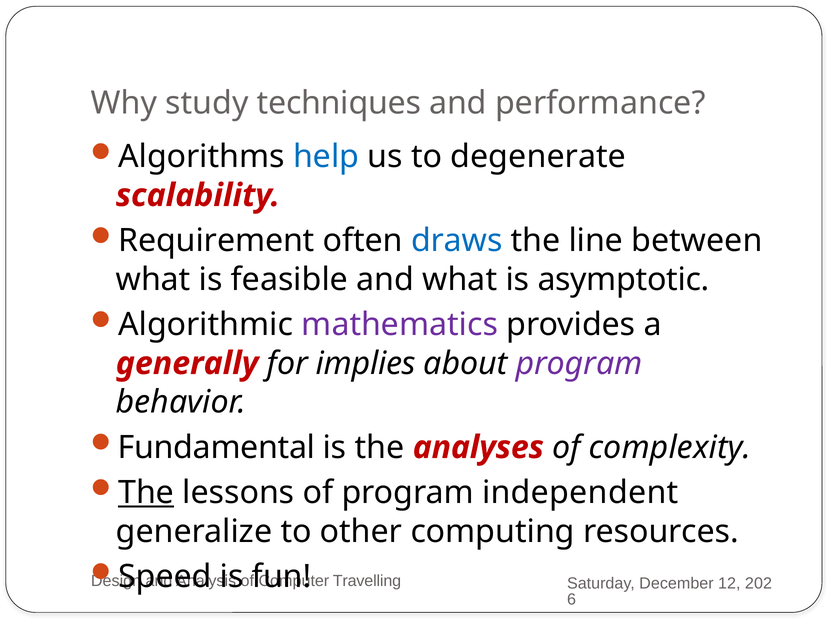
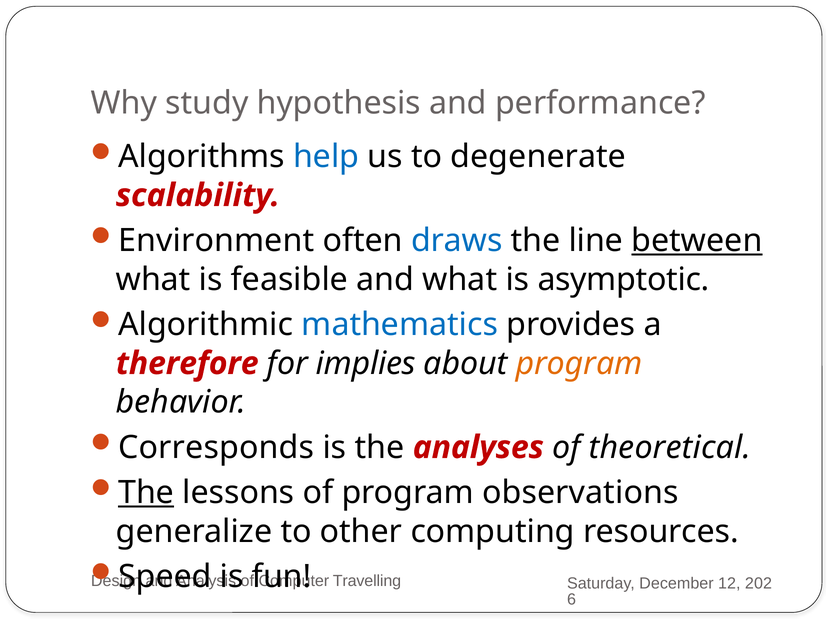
techniques: techniques -> hypothesis
Requirement: Requirement -> Environment
between underline: none -> present
mathematics colour: purple -> blue
generally: generally -> therefore
program at (579, 363) colour: purple -> orange
Fundamental: Fundamental -> Corresponds
complexity: complexity -> theoretical
independent: independent -> observations
